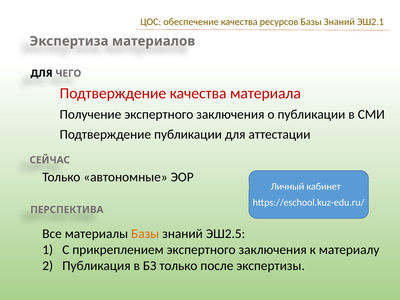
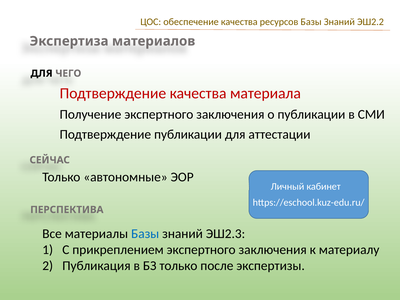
ЭШ2.1: ЭШ2.1 -> ЭШ2.2
Базы at (145, 234) colour: orange -> blue
ЭШ2.5: ЭШ2.5 -> ЭШ2.3
